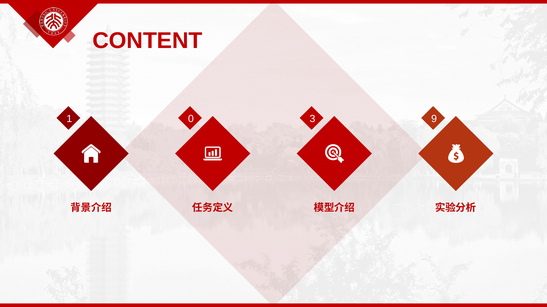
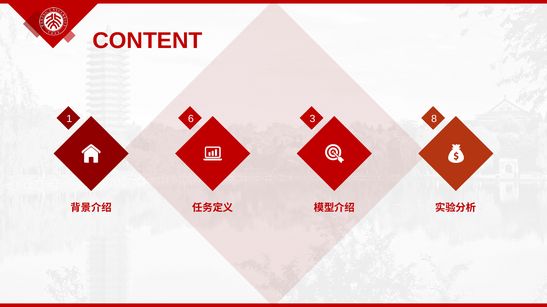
0: 0 -> 6
9: 9 -> 8
